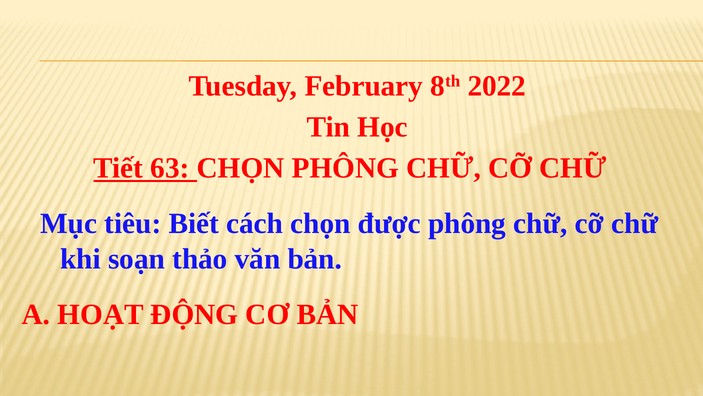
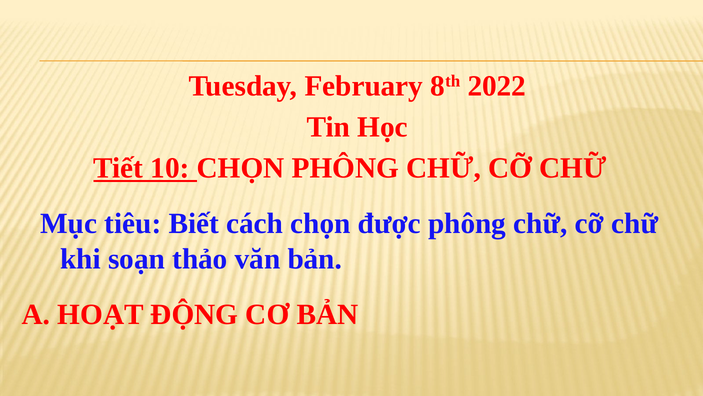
63: 63 -> 10
